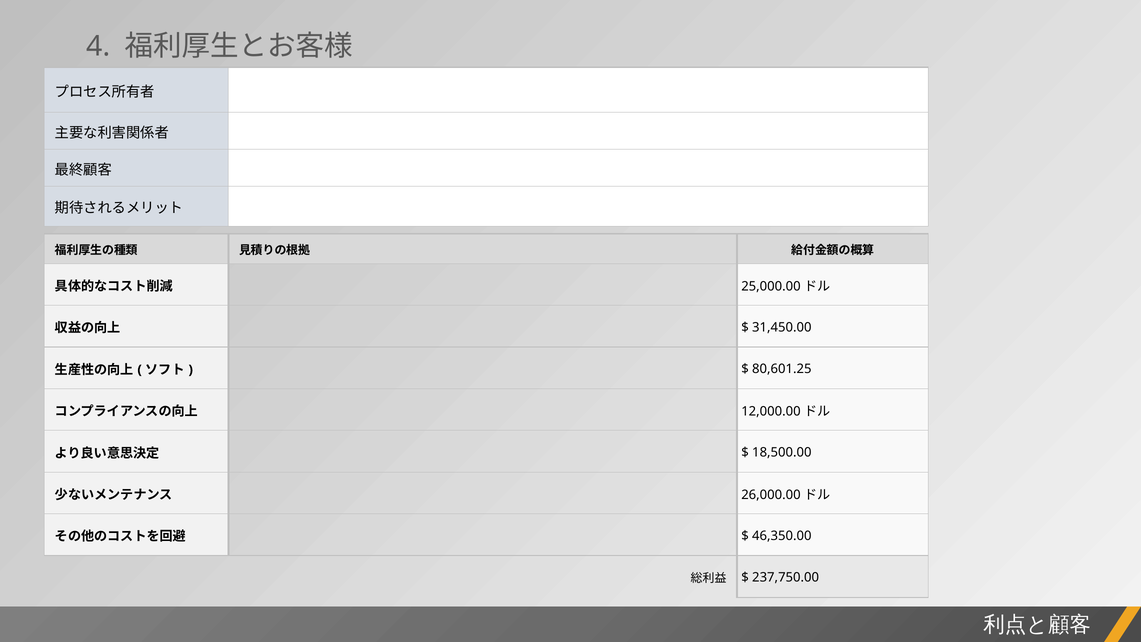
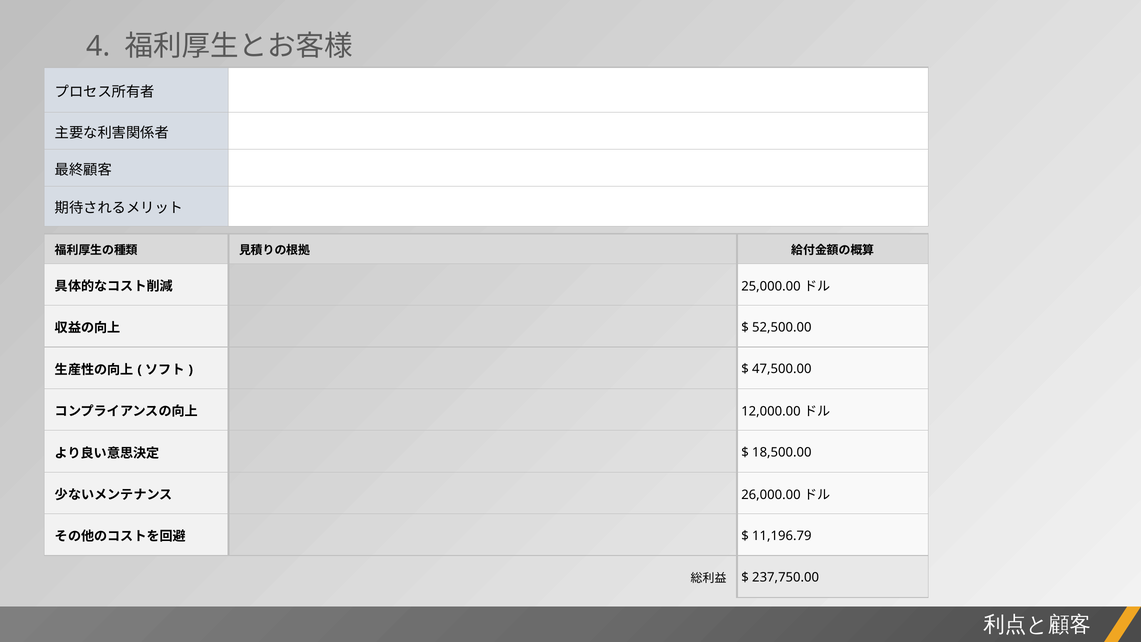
31,450.00: 31,450.00 -> 52,500.00
80,601.25: 80,601.25 -> 47,500.00
46,350.00: 46,350.00 -> 11,196.79
